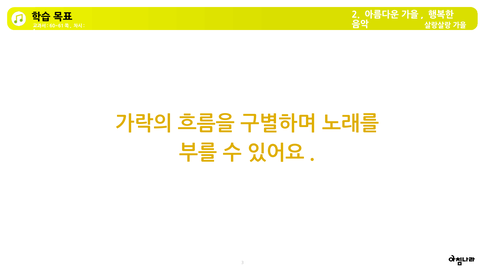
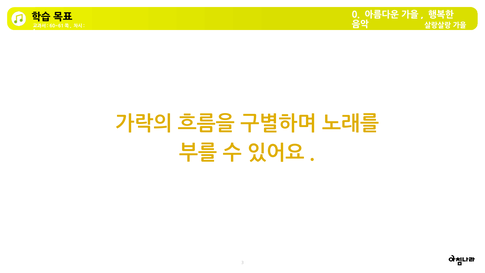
2: 2 -> 0
